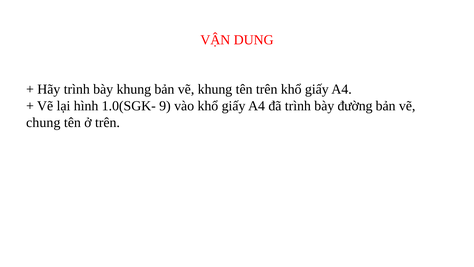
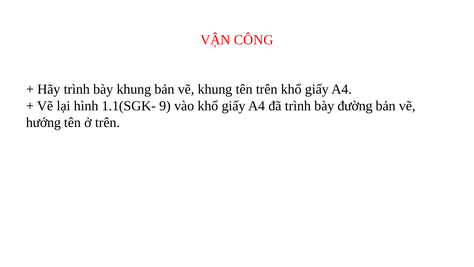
DUNG: DUNG -> CÔNG
1.0(SGK-: 1.0(SGK- -> 1.1(SGK-
chung: chung -> hướng
